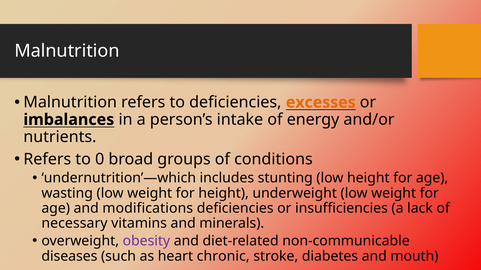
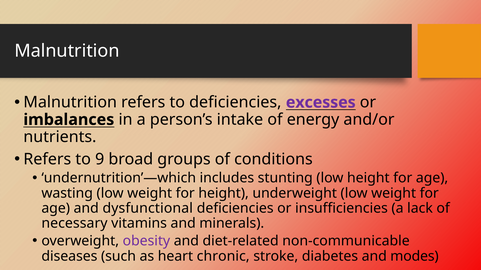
excesses colour: orange -> purple
0: 0 -> 9
modifications: modifications -> dysfunctional
mouth: mouth -> modes
